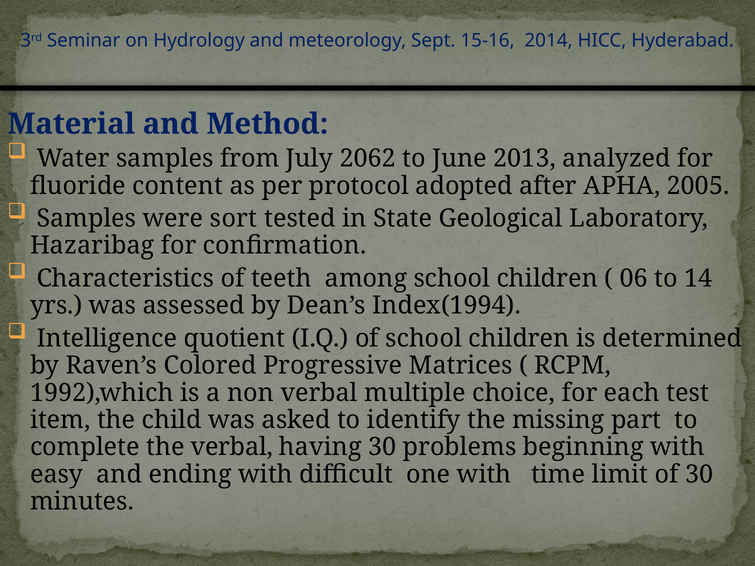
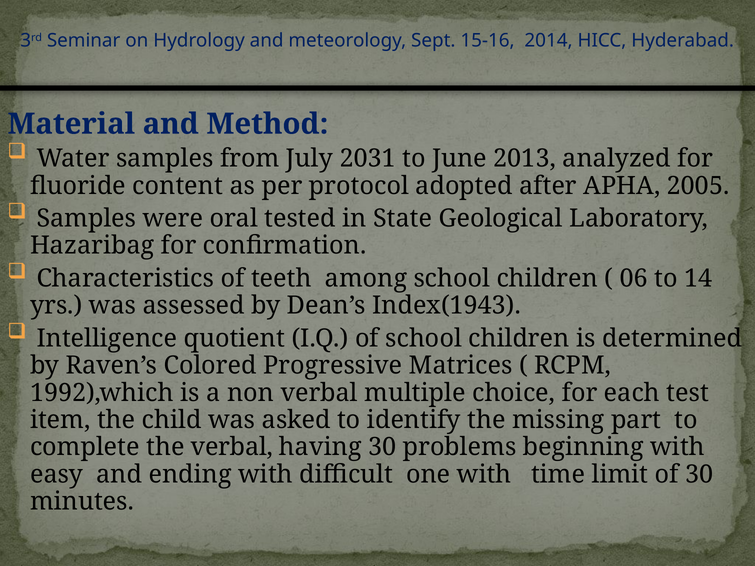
2062: 2062 -> 2031
sort: sort -> oral
Index(1994: Index(1994 -> Index(1943
